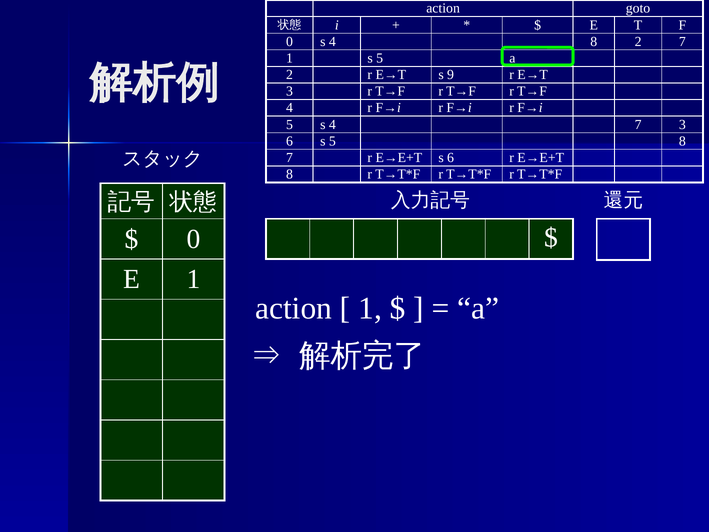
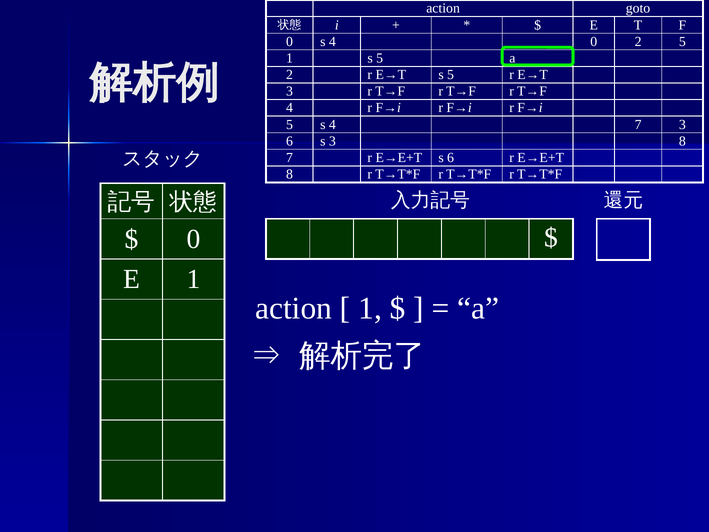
4 8: 8 -> 0
2 7: 7 -> 5
E→T s 9: 9 -> 5
6 s 5: 5 -> 3
